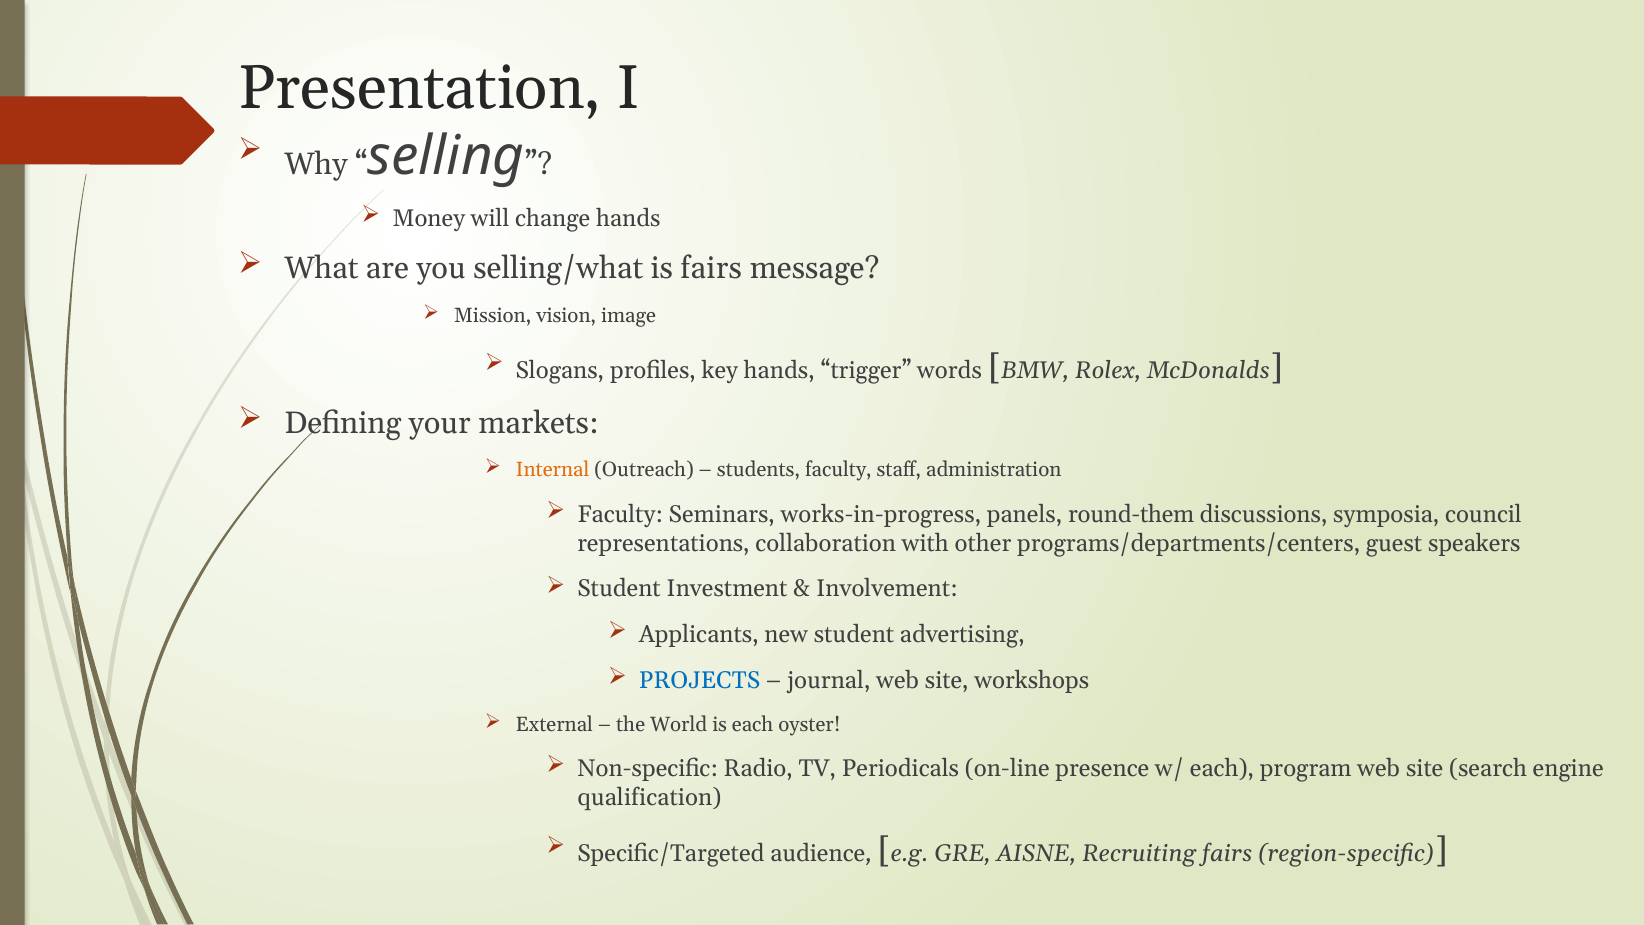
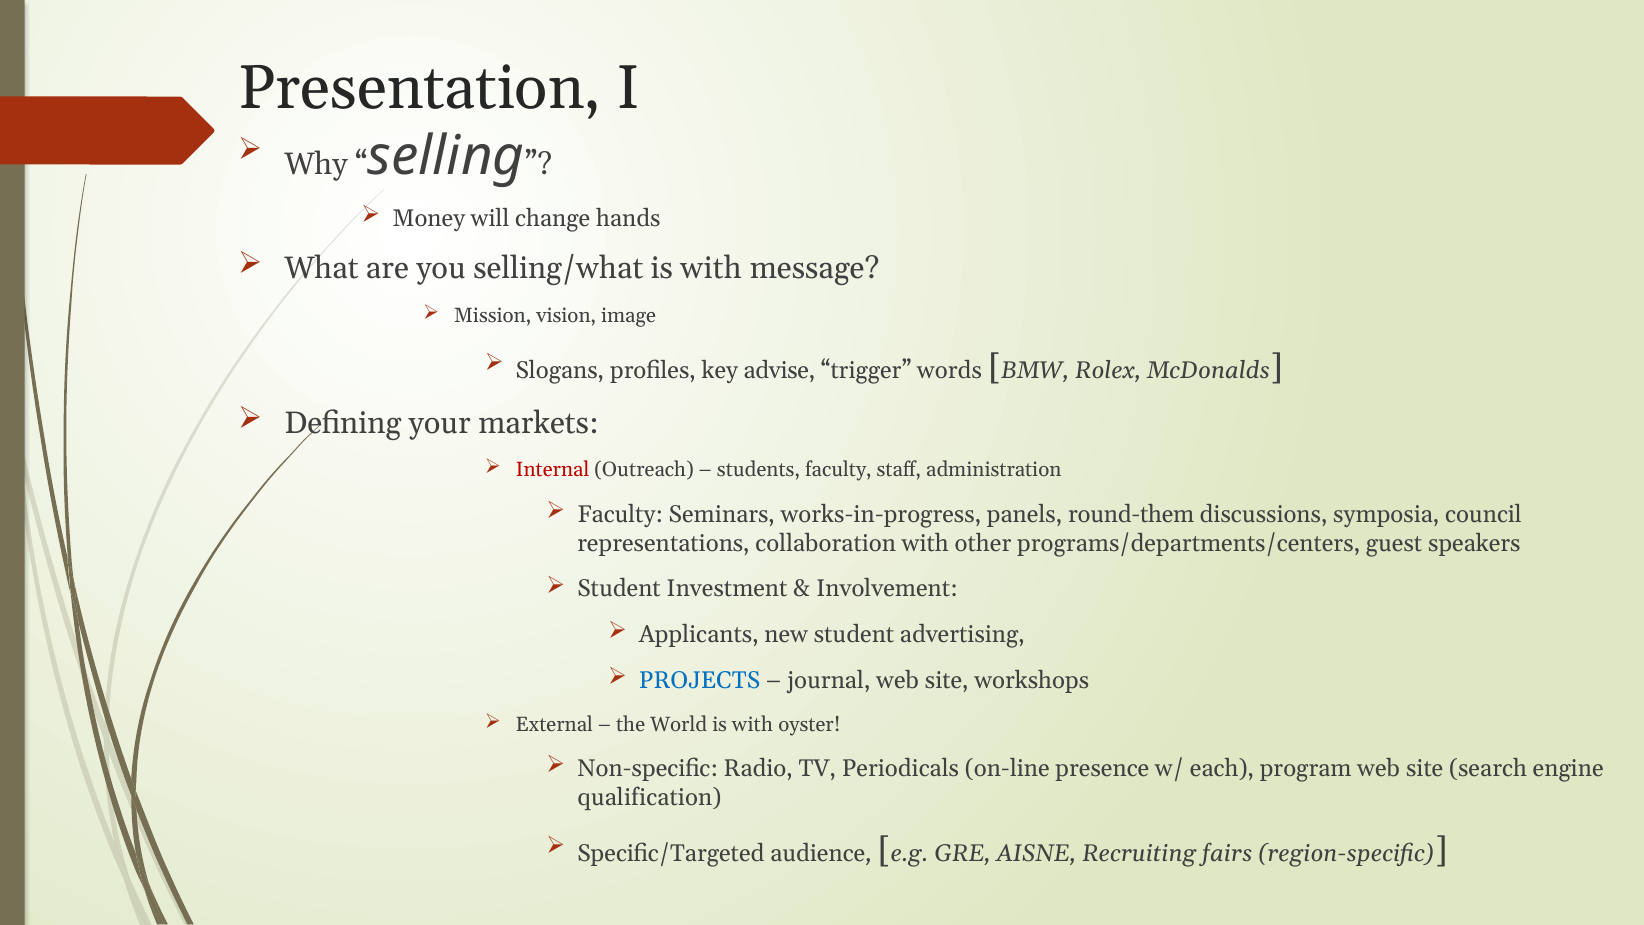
selling/what is fairs: fairs -> with
key hands: hands -> advise
Internal colour: orange -> red
World is each: each -> with
